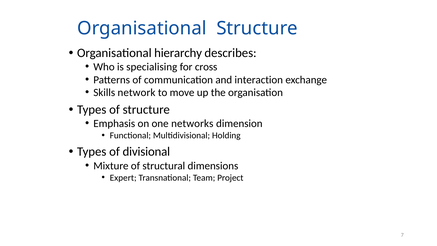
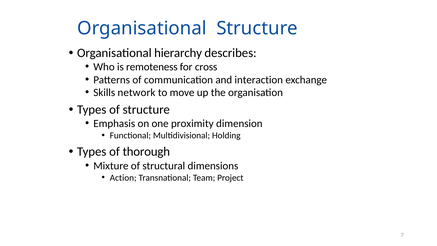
specialising: specialising -> remoteness
networks: networks -> proximity
divisional: divisional -> thorough
Expert: Expert -> Action
